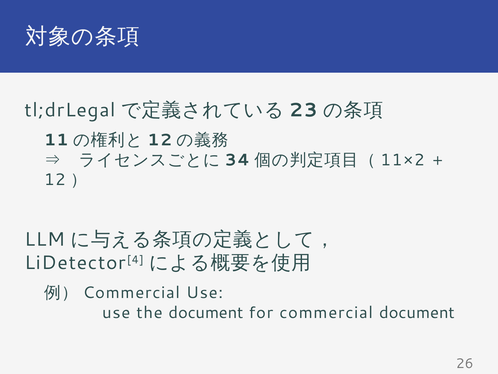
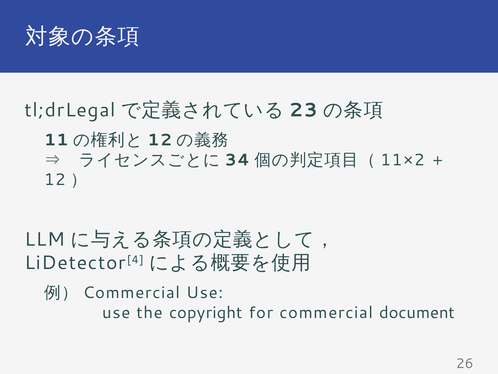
the document: document -> copyright
